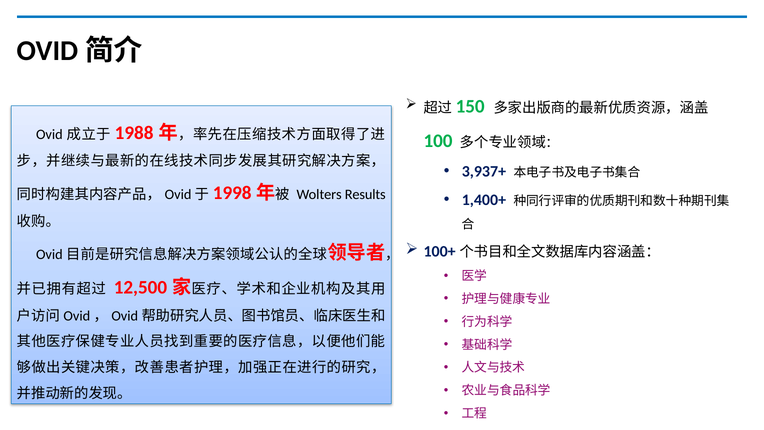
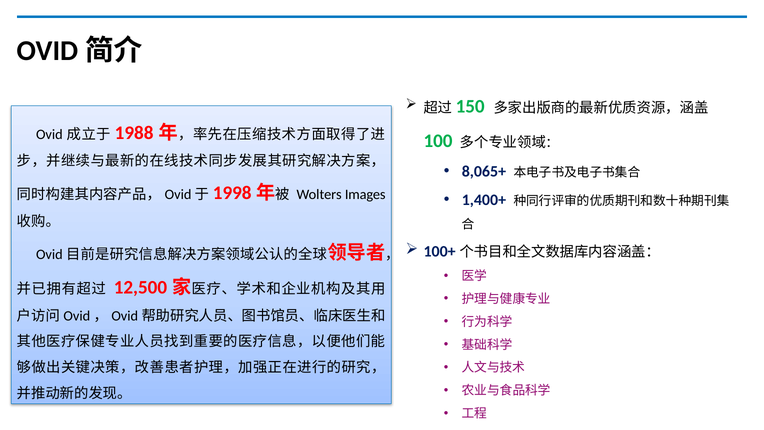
3,937+: 3,937+ -> 8,065+
Results: Results -> Images
